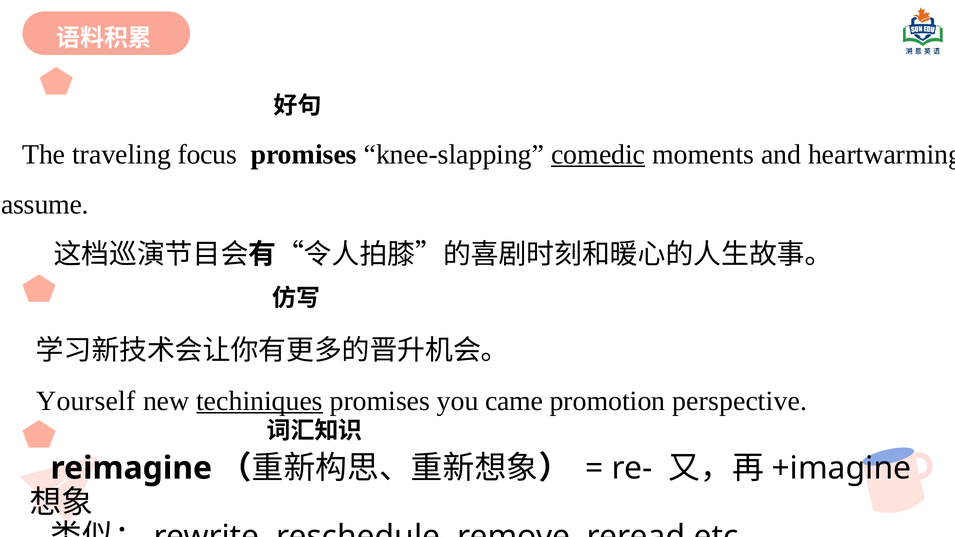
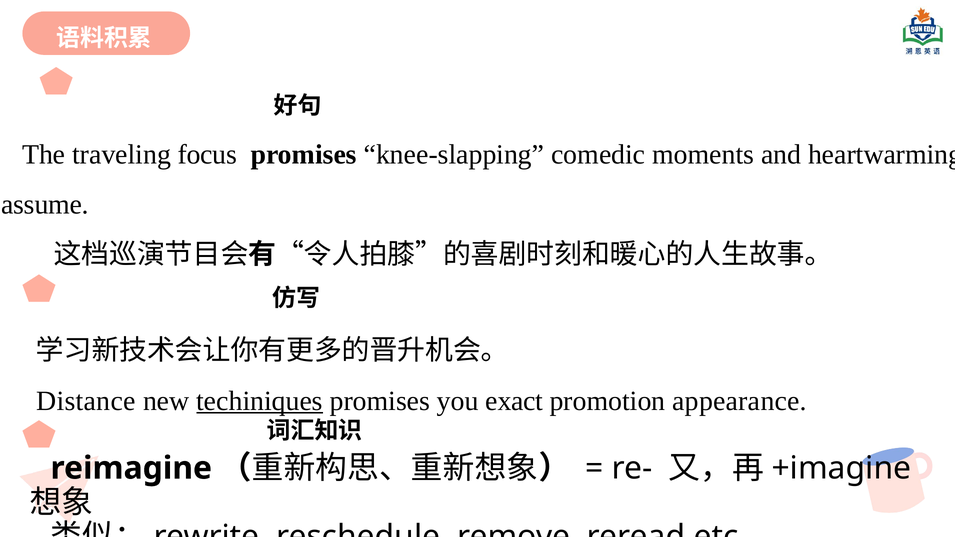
comedic underline: present -> none
Yourself: Yourself -> Distance
came: came -> exact
perspective: perspective -> appearance
